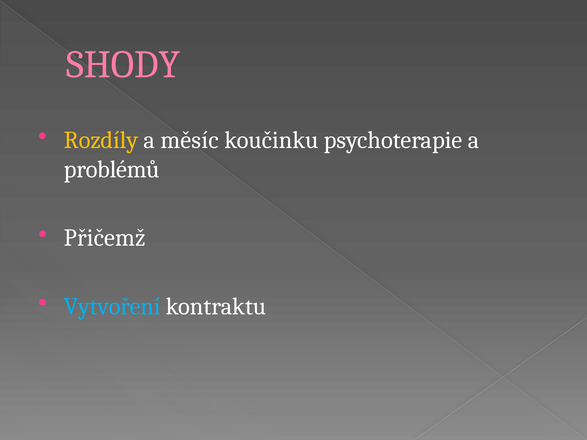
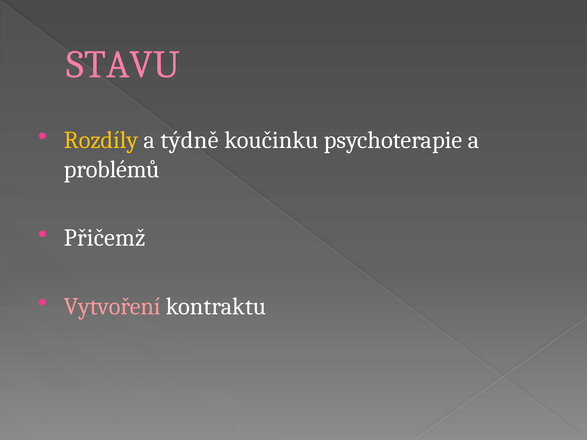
SHODY: SHODY -> STAVU
měsíc: měsíc -> týdně
Vytvoření colour: light blue -> pink
